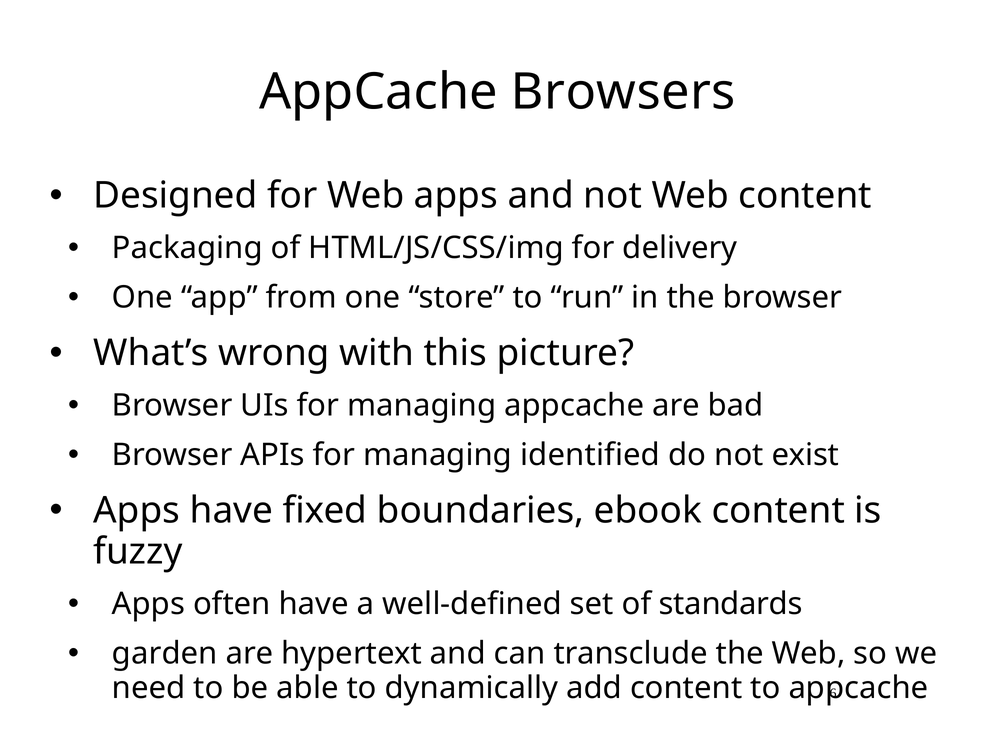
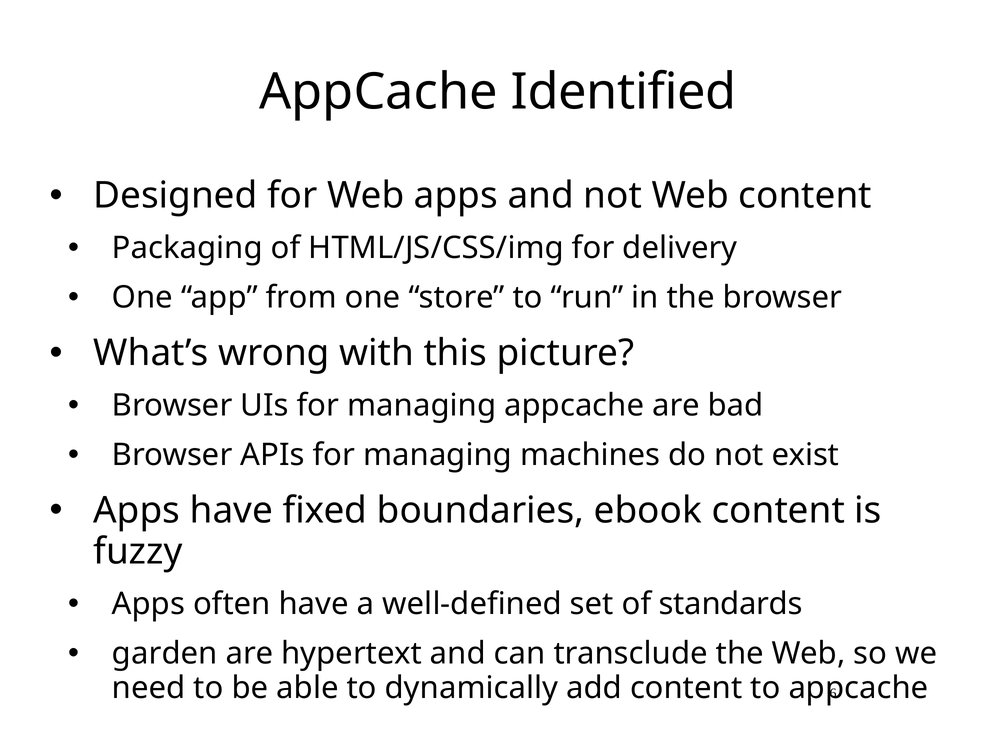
Browsers: Browsers -> Identified
identified: identified -> machines
